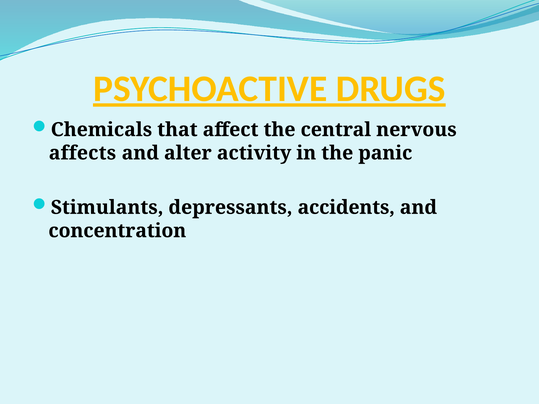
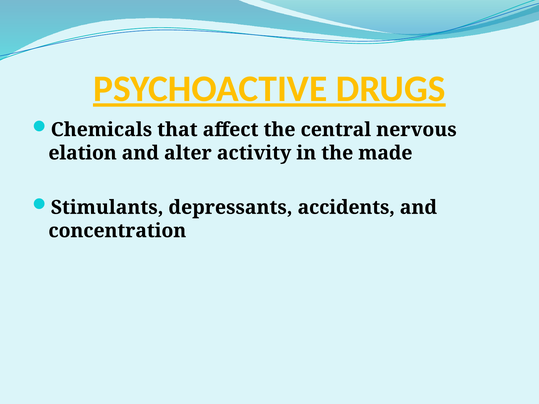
affects: affects -> elation
panic: panic -> made
